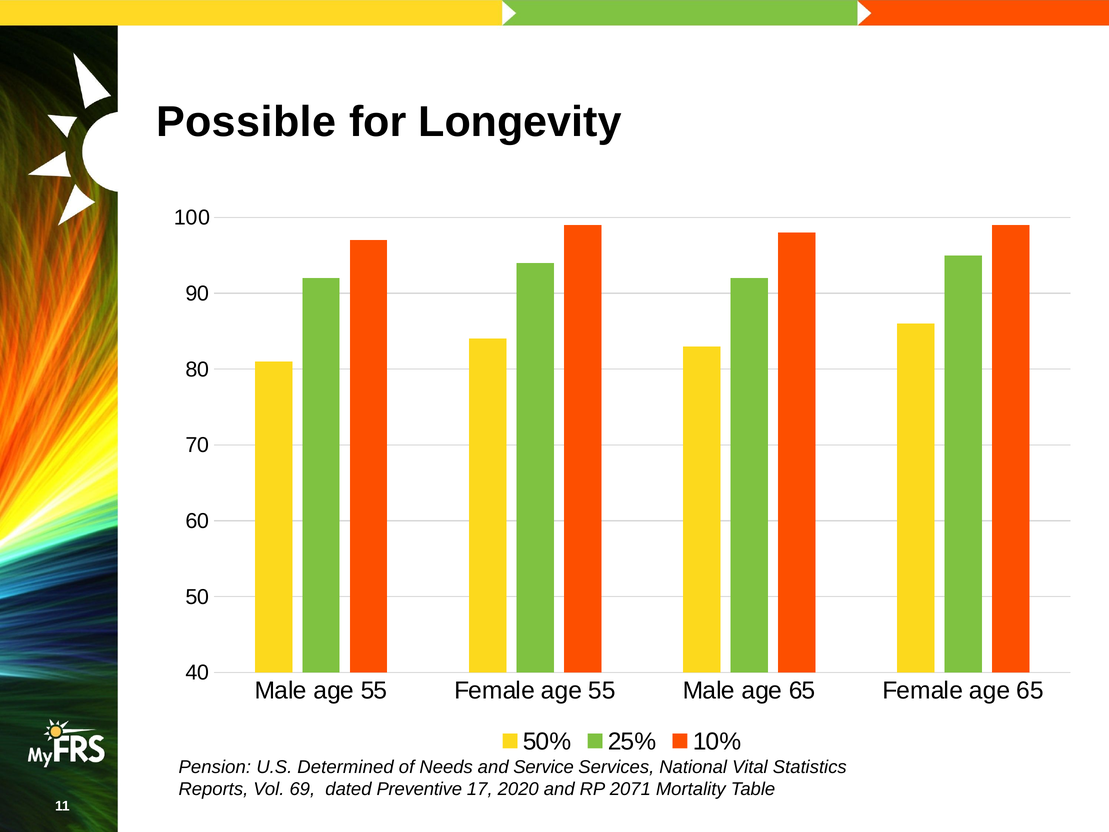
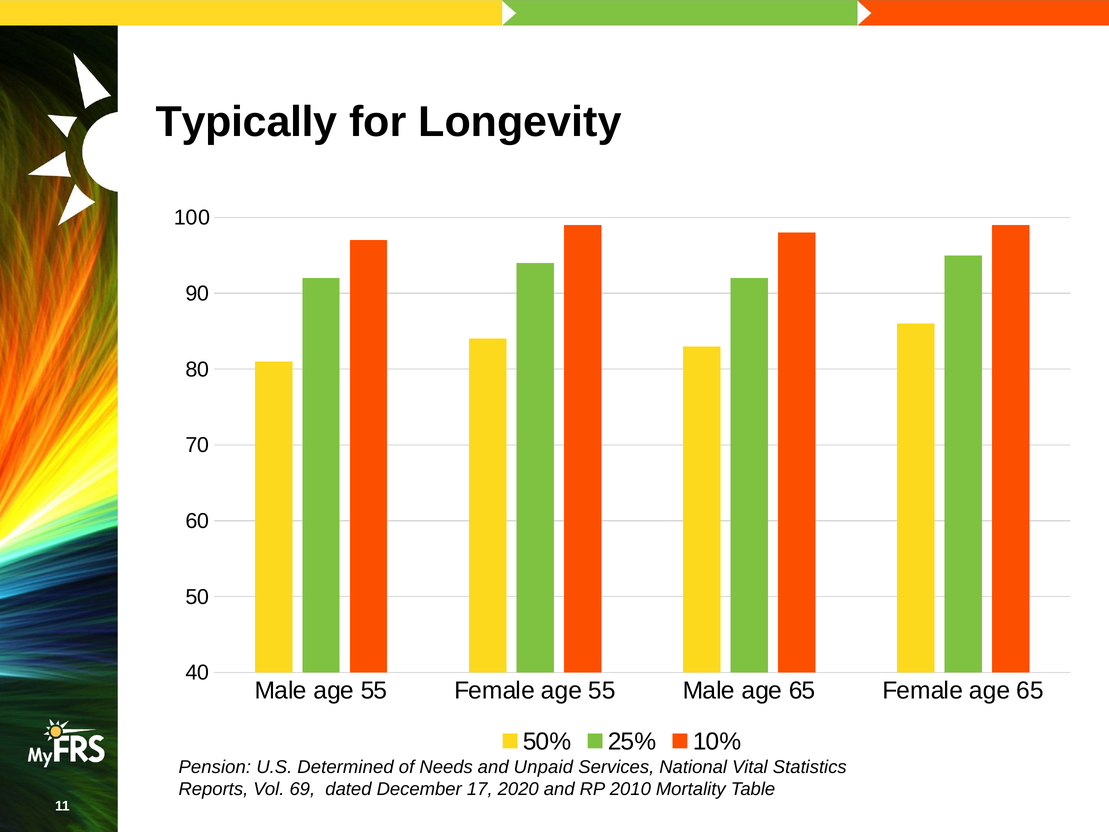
Possible: Possible -> Typically
Service: Service -> Unpaid
Preventive: Preventive -> December
2071: 2071 -> 2010
